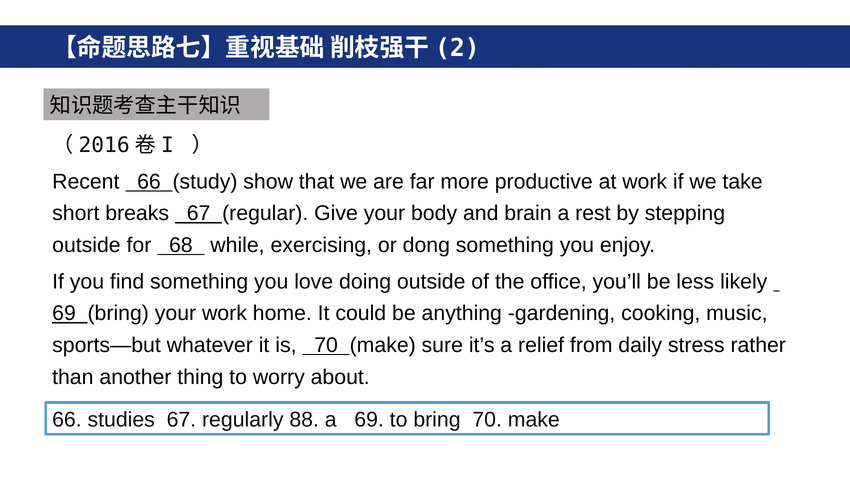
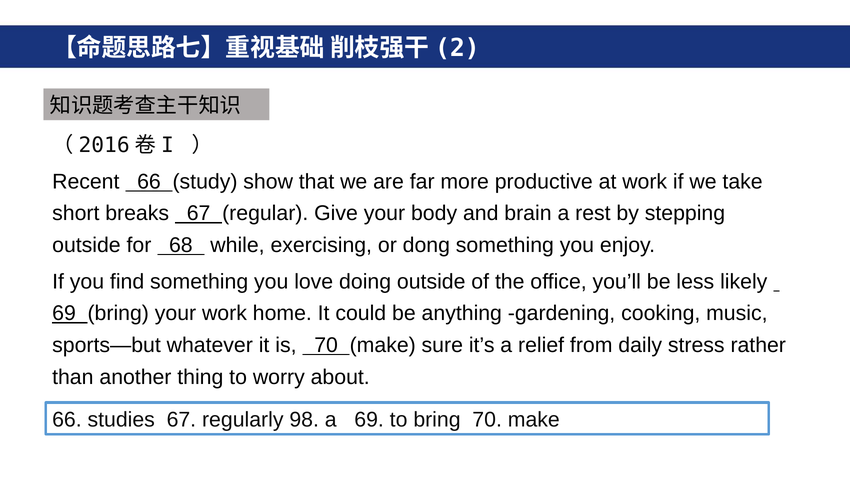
88: 88 -> 98
